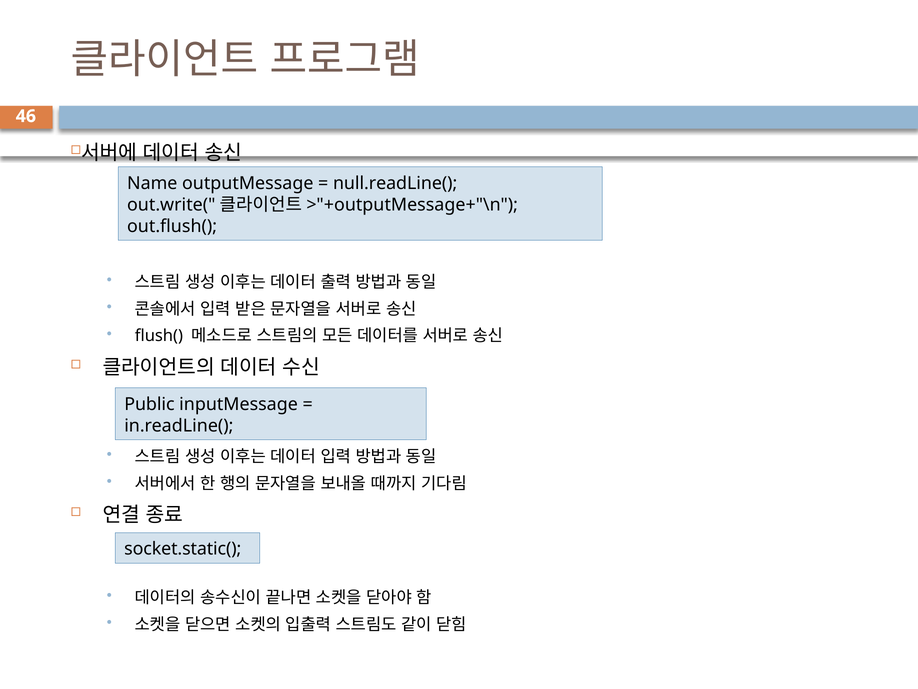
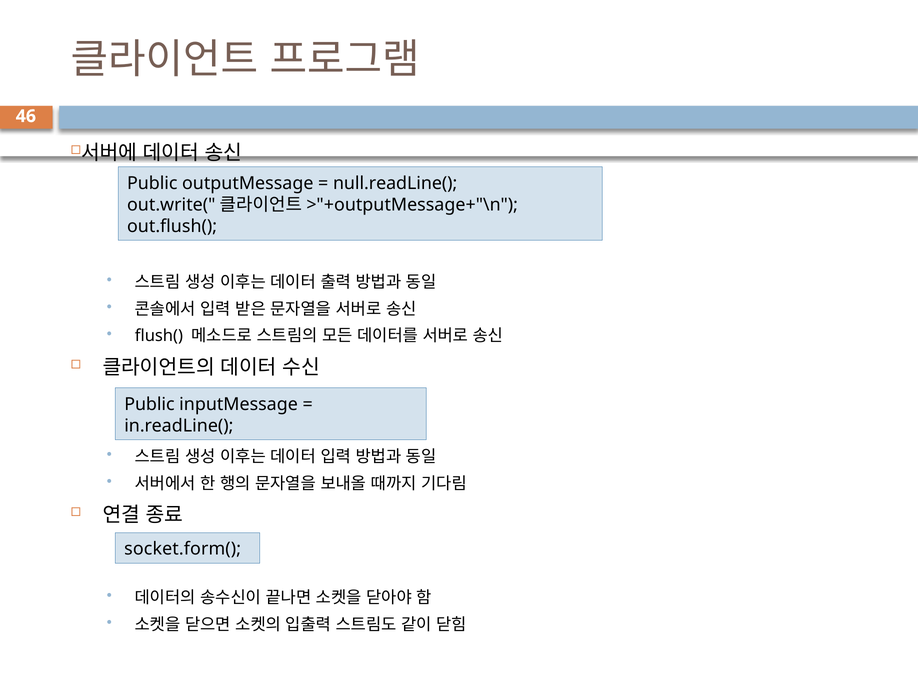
Name at (152, 183): Name -> Public
socket.static(: socket.static( -> socket.form(
